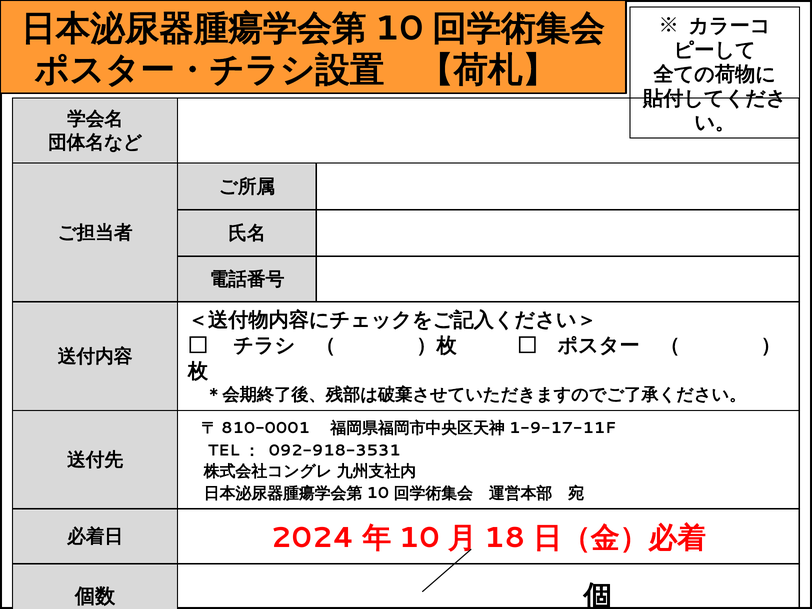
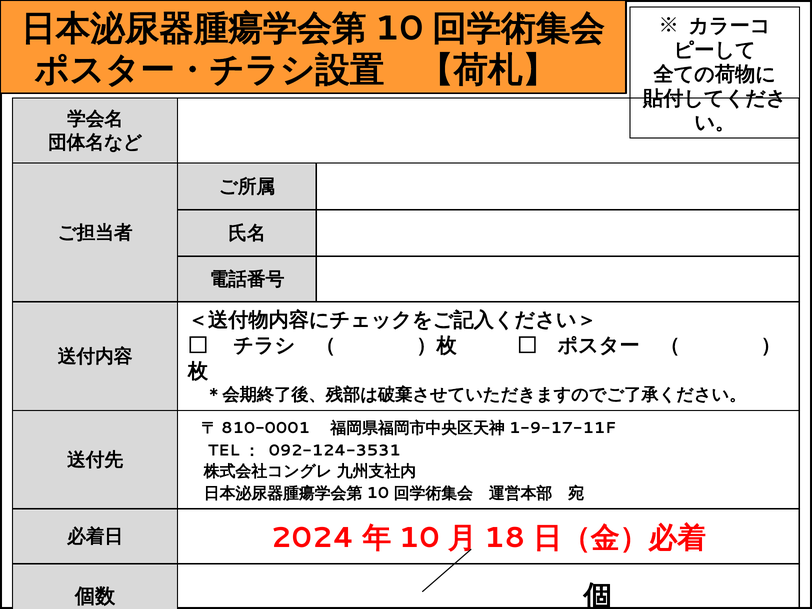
092-918-3531: 092-918-3531 -> 092-124-3531
